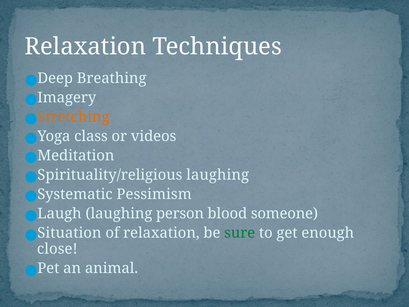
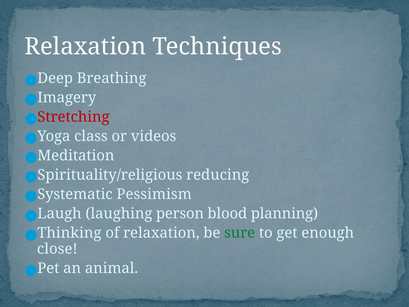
Stretching colour: orange -> red
Spirituality/religious laughing: laughing -> reducing
someone: someone -> planning
Situation: Situation -> Thinking
